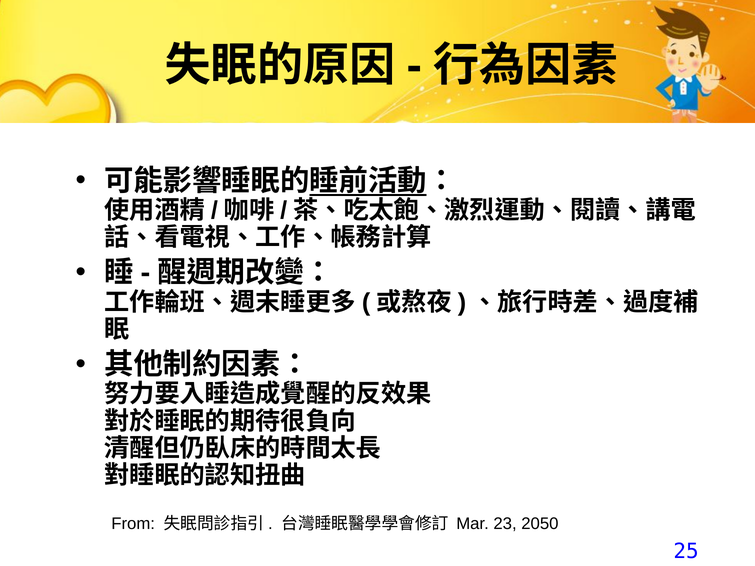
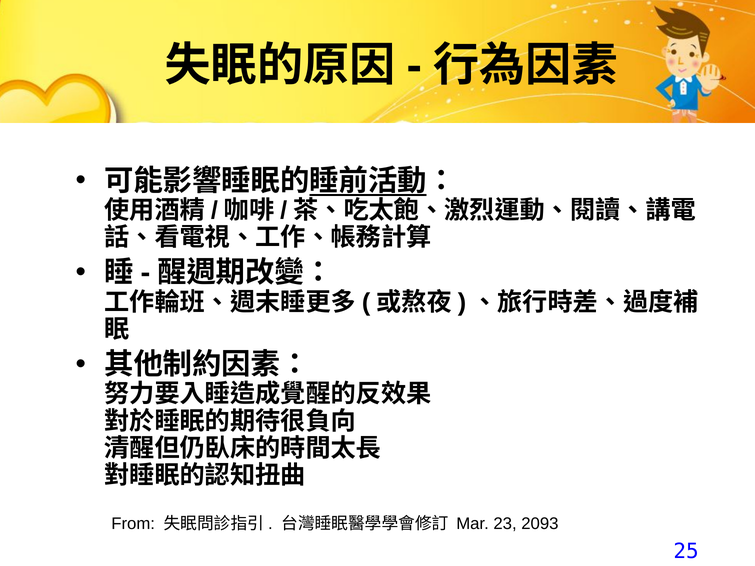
2050: 2050 -> 2093
